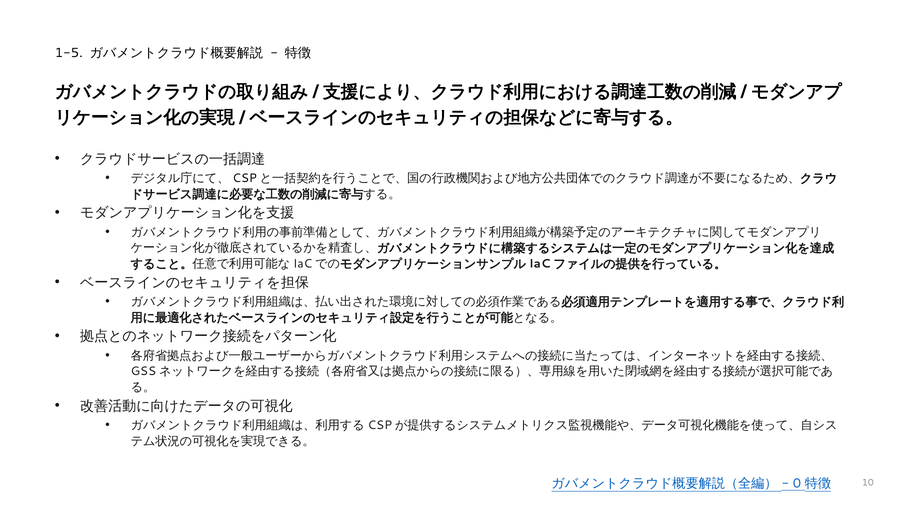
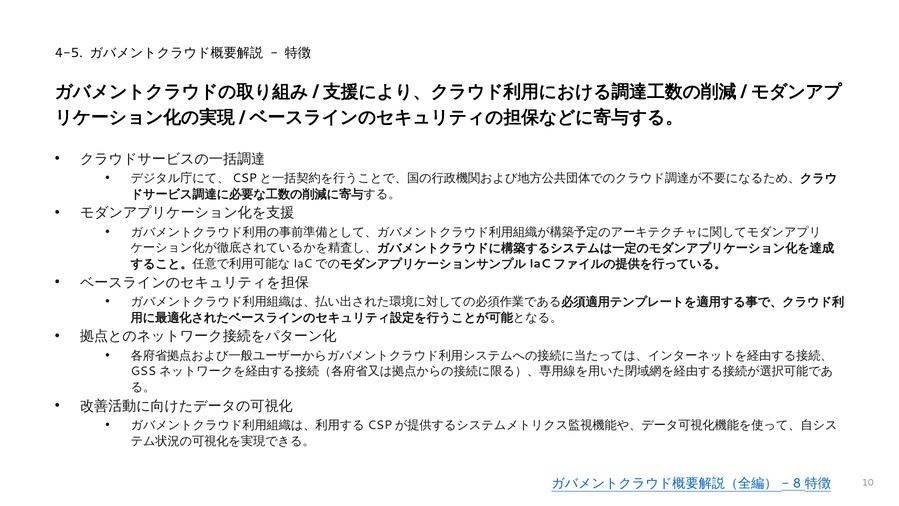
1-5: 1-5 -> 4-5
0: 0 -> 8
